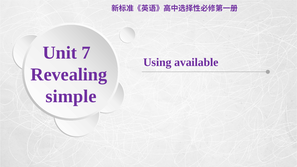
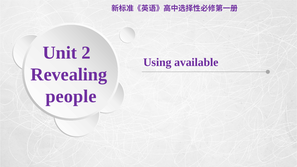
7: 7 -> 2
simple: simple -> people
